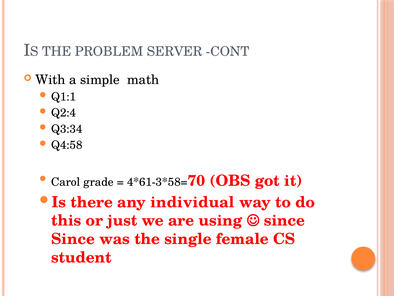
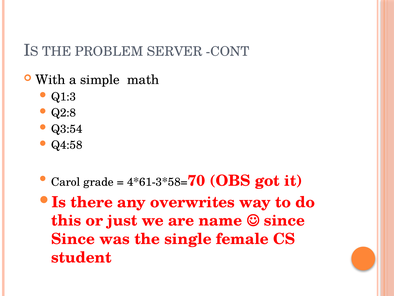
Q1:1: Q1:1 -> Q1:3
Q2:4: Q2:4 -> Q2:8
Q3:34: Q3:34 -> Q3:54
individual: individual -> overwrites
using: using -> name
